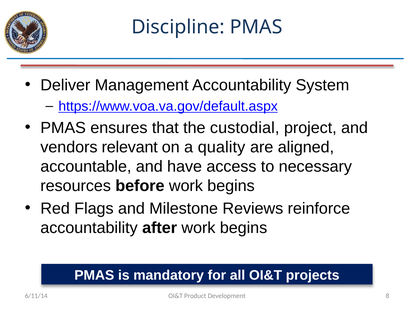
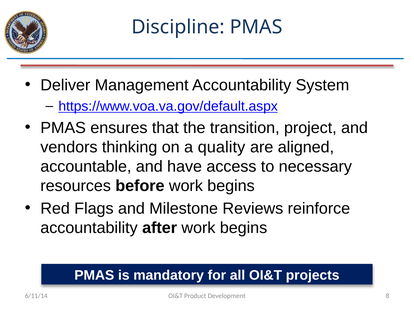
custodial: custodial -> transition
relevant: relevant -> thinking
